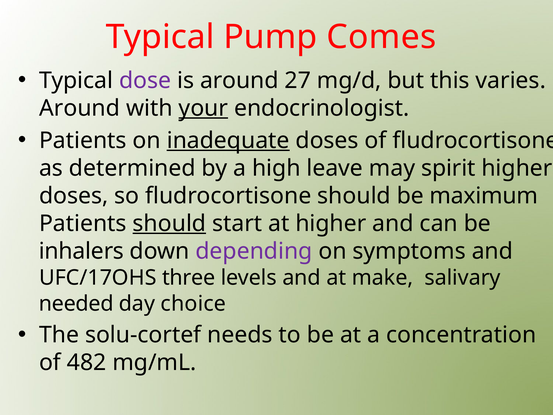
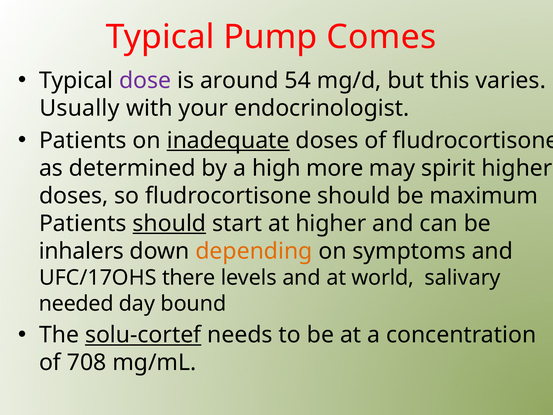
27: 27 -> 54
Around at (80, 108): Around -> Usually
your underline: present -> none
leave: leave -> more
depending colour: purple -> orange
three: three -> there
make: make -> world
choice: choice -> bound
solu-cortef underline: none -> present
482: 482 -> 708
